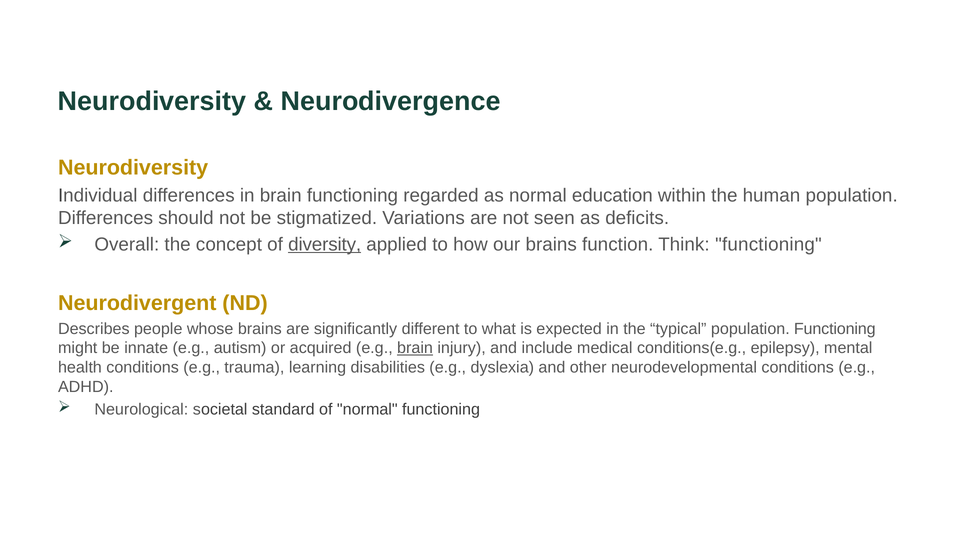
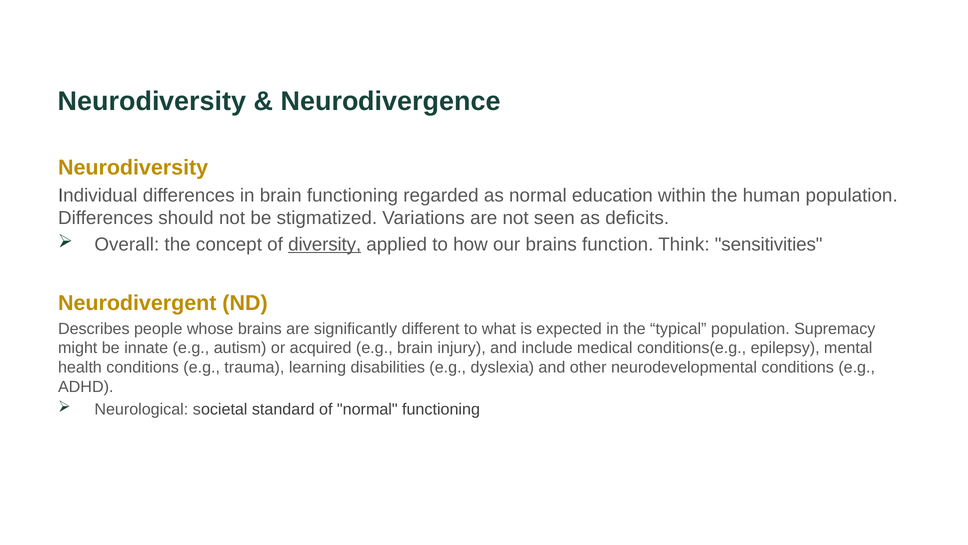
Think functioning: functioning -> sensitivities
population Functioning: Functioning -> Supremacy
brain at (415, 348) underline: present -> none
